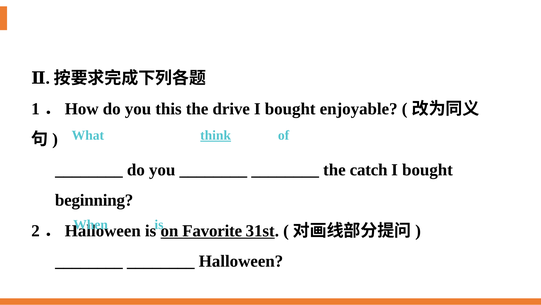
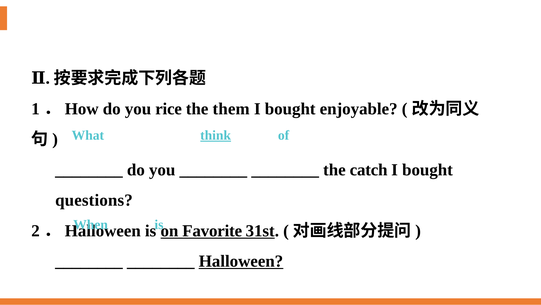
this: this -> rice
drive: drive -> them
beginning: beginning -> questions
Halloween at (241, 261) underline: none -> present
